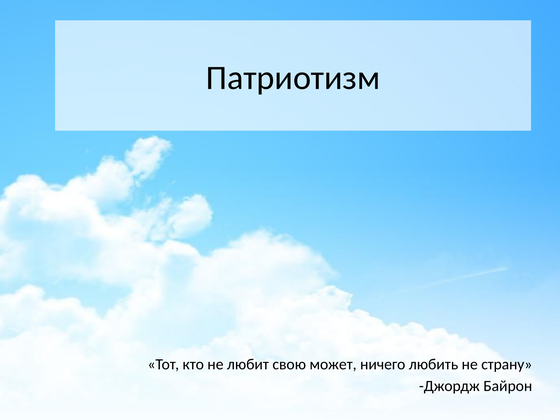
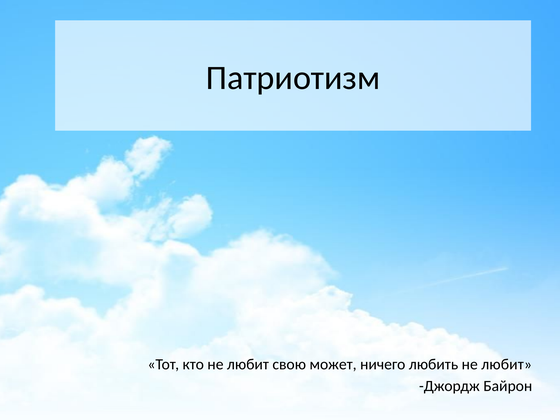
любить не страну: страну -> любит
